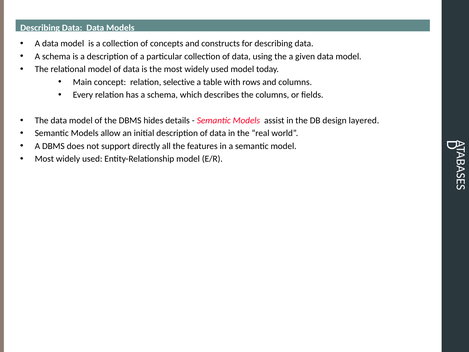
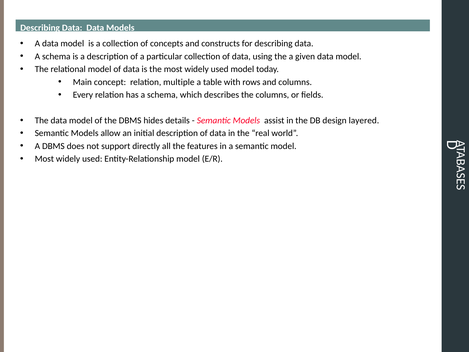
selective: selective -> multiple
